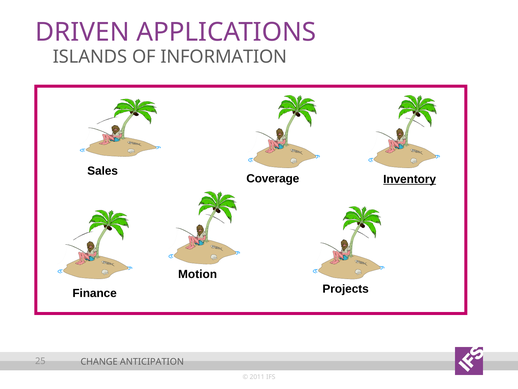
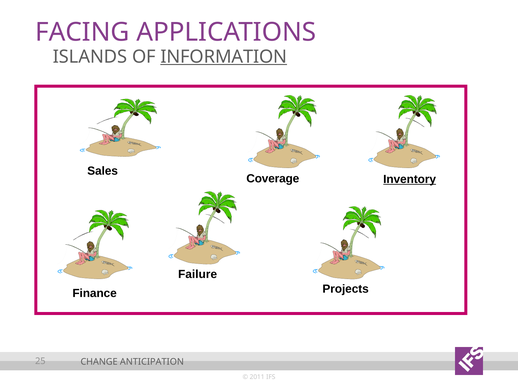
DRIVEN: DRIVEN -> FACING
INFORMATION underline: none -> present
Motion: Motion -> Failure
